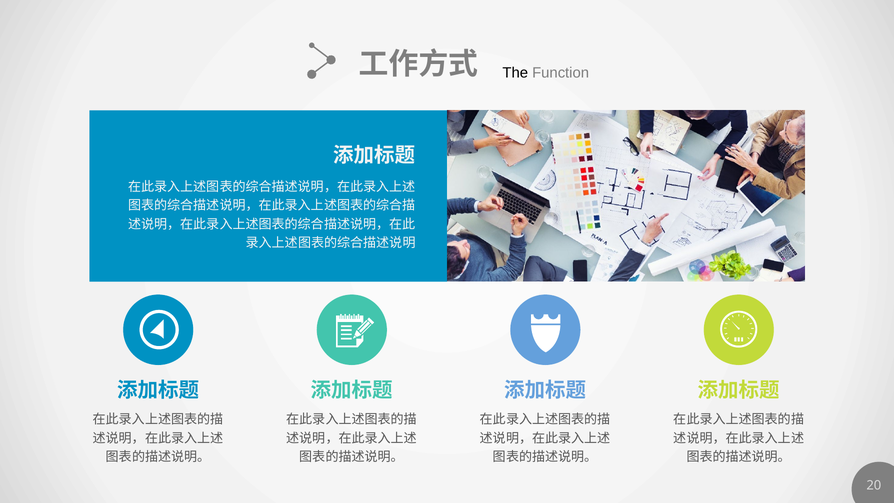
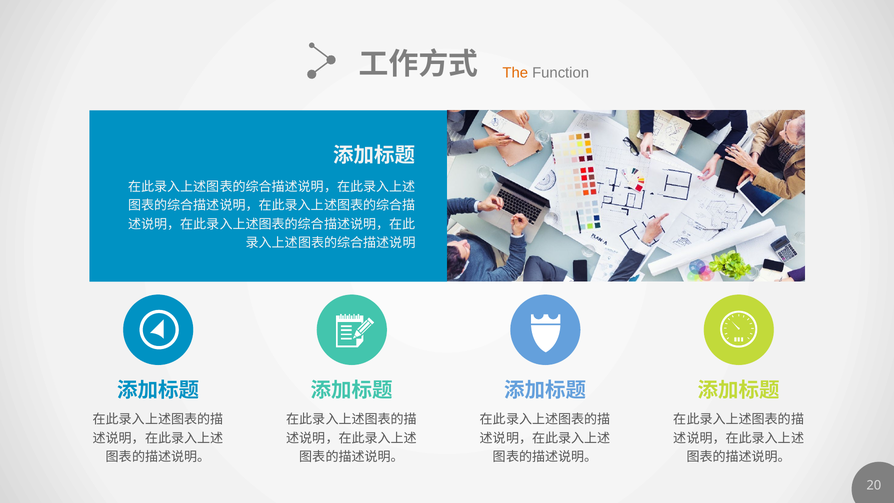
The colour: black -> orange
